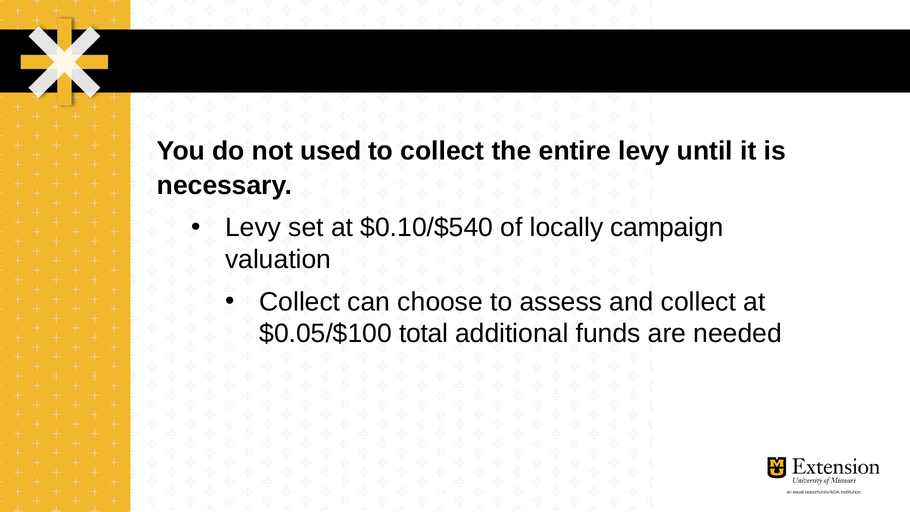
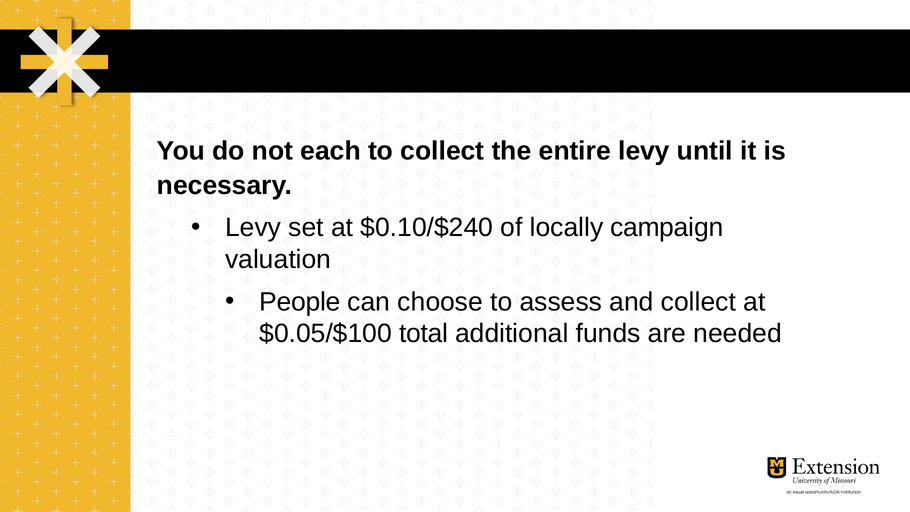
used: used -> each
$0.10/$540: $0.10/$540 -> $0.10/$240
Collect at (300, 302): Collect -> People
